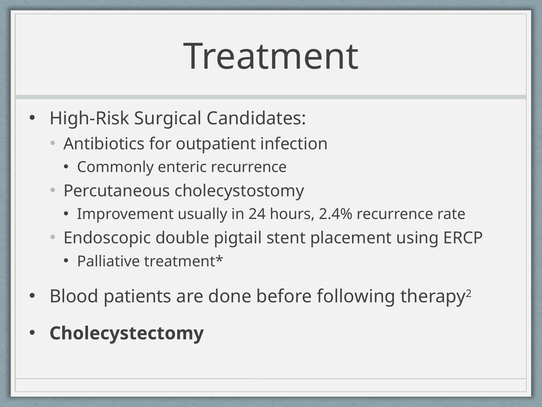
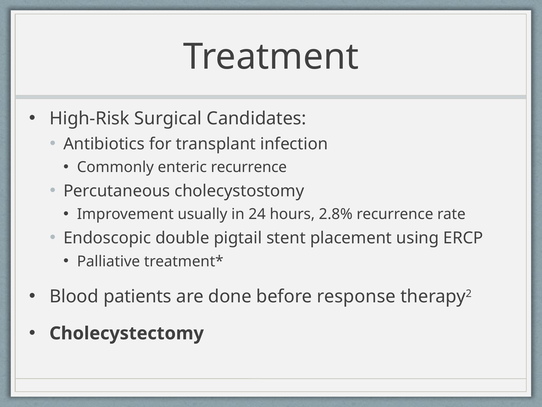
outpatient: outpatient -> transplant
2.4%: 2.4% -> 2.8%
following: following -> response
